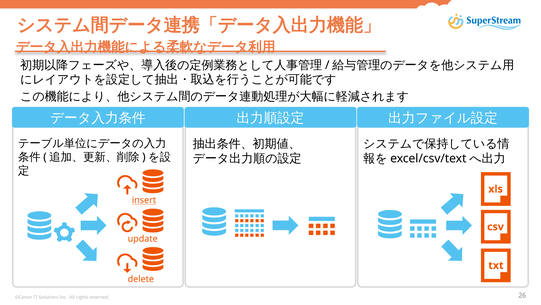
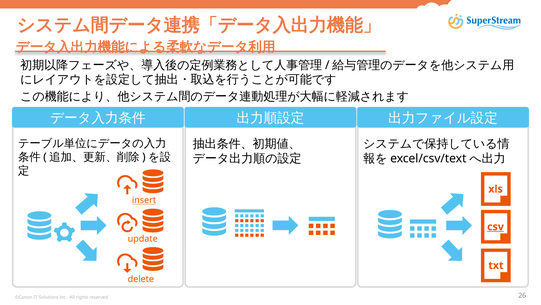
csv underline: none -> present
